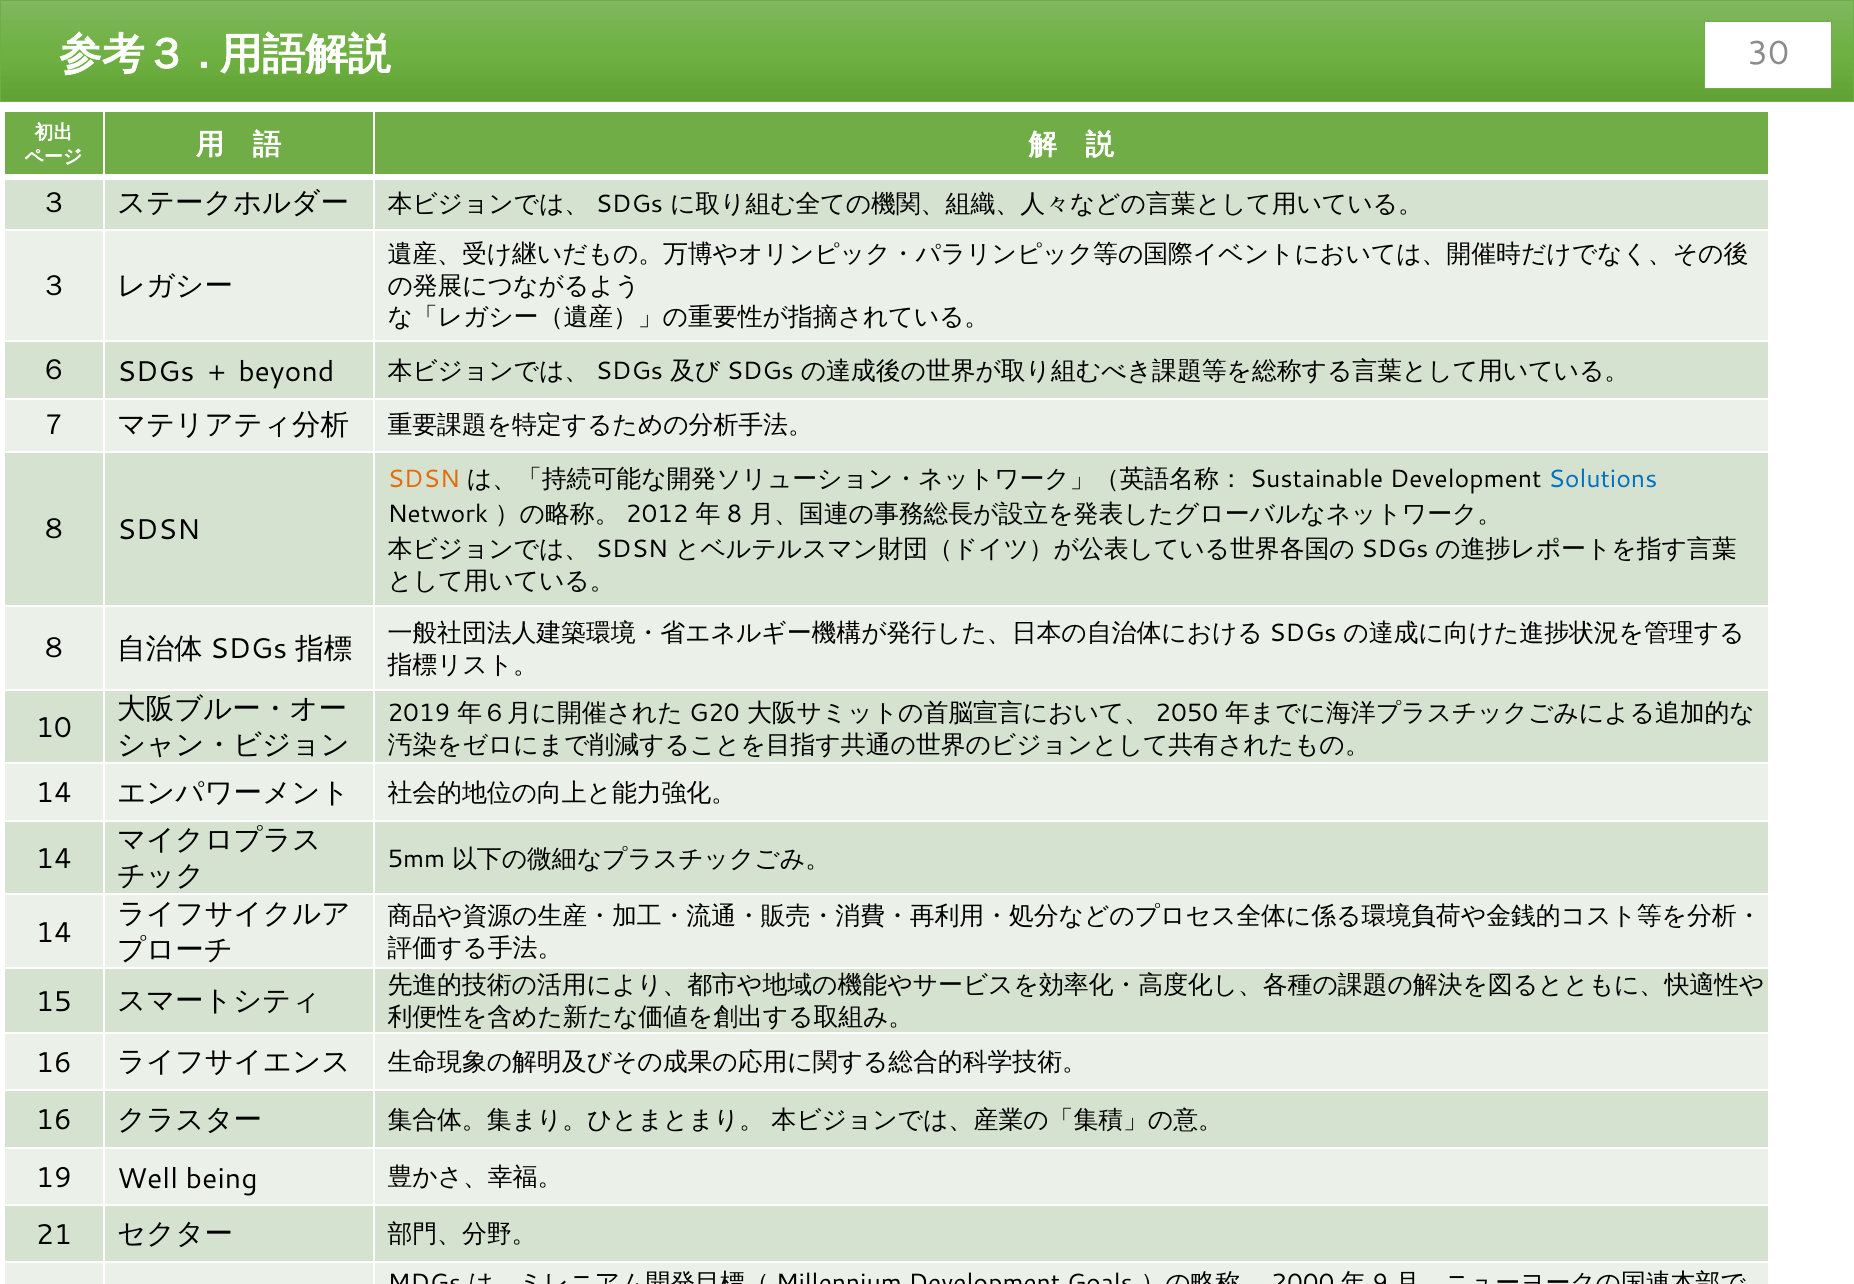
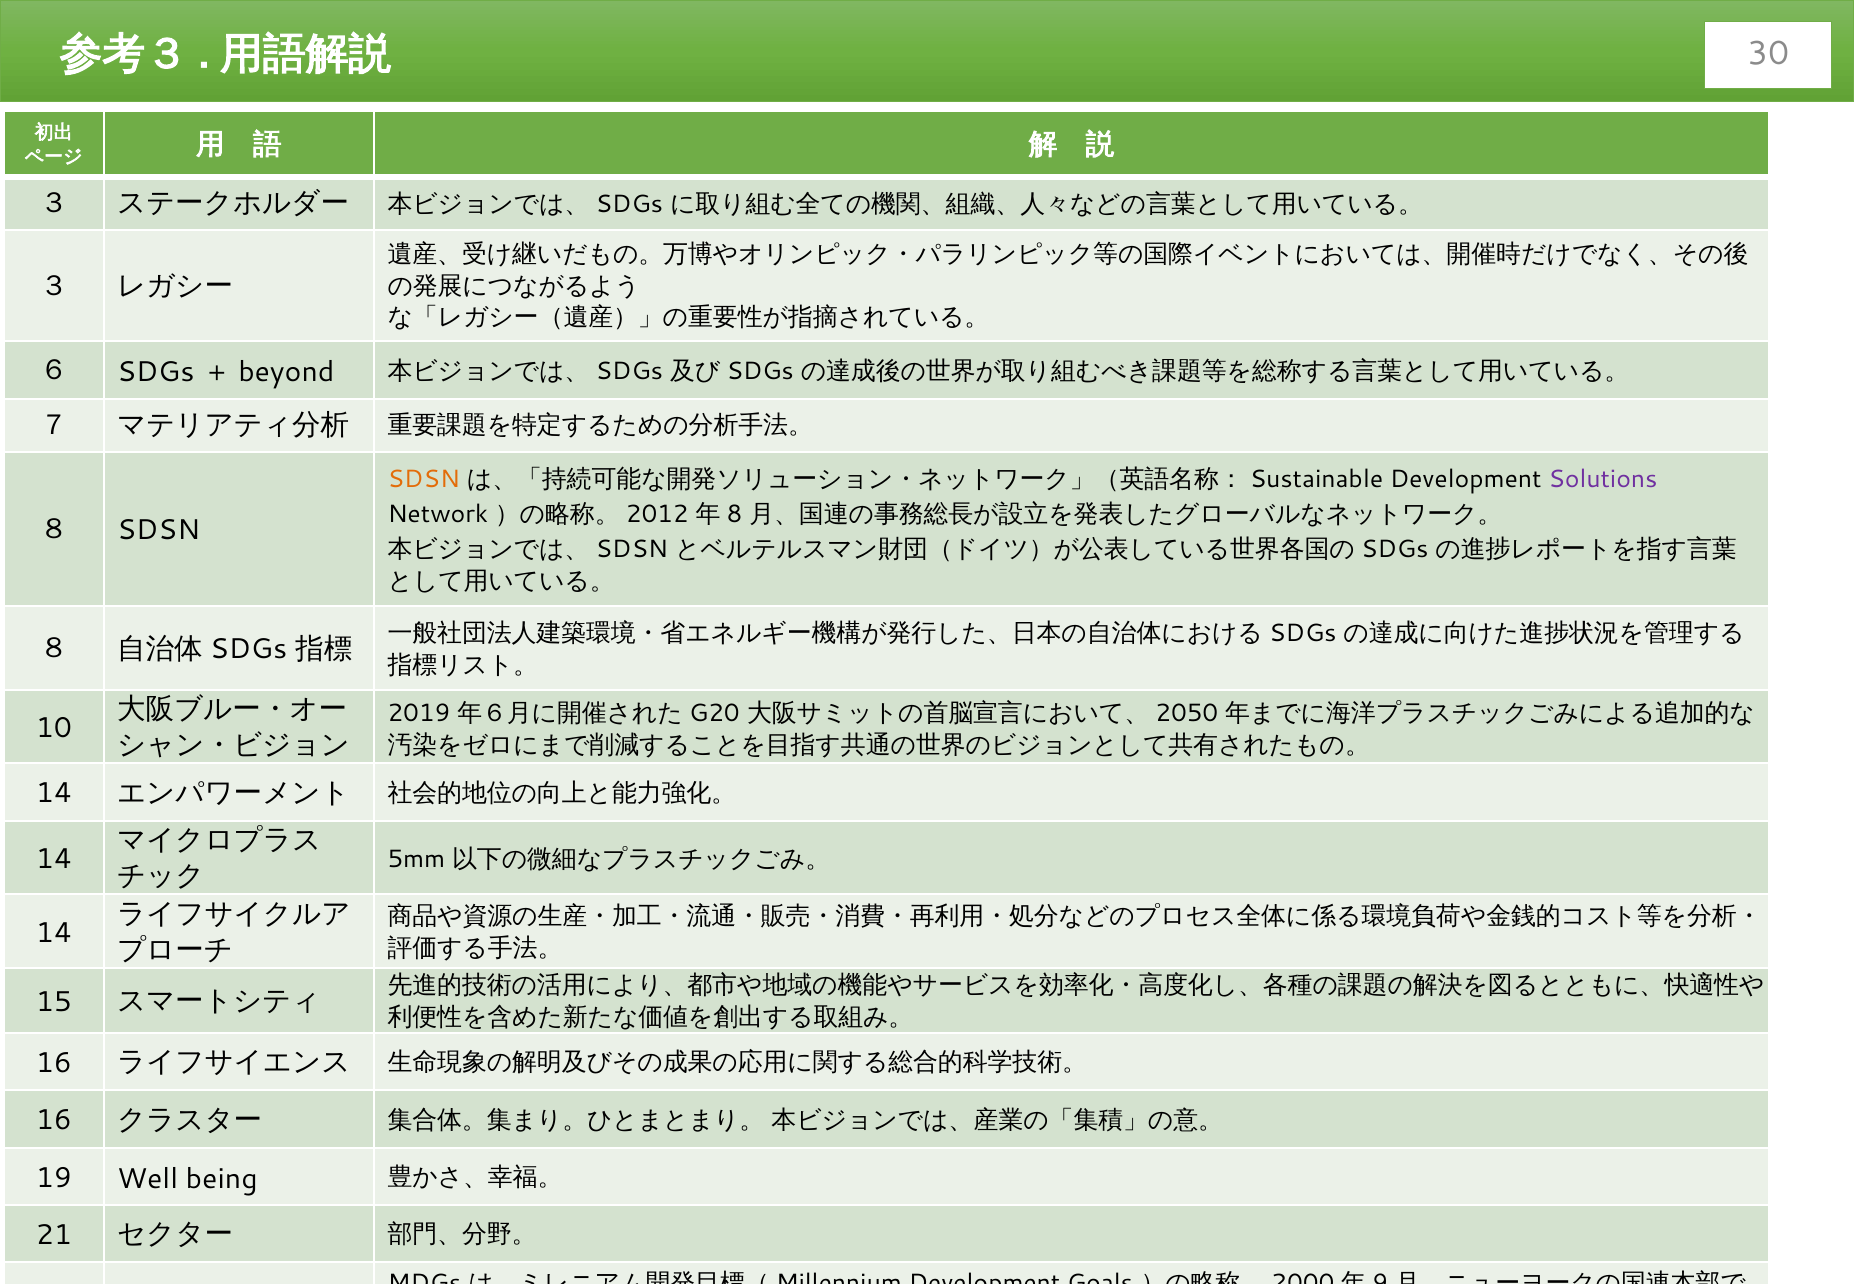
Solutions colour: blue -> purple
